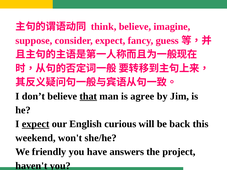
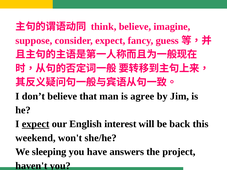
that underline: present -> none
curious: curious -> interest
friendly: friendly -> sleeping
